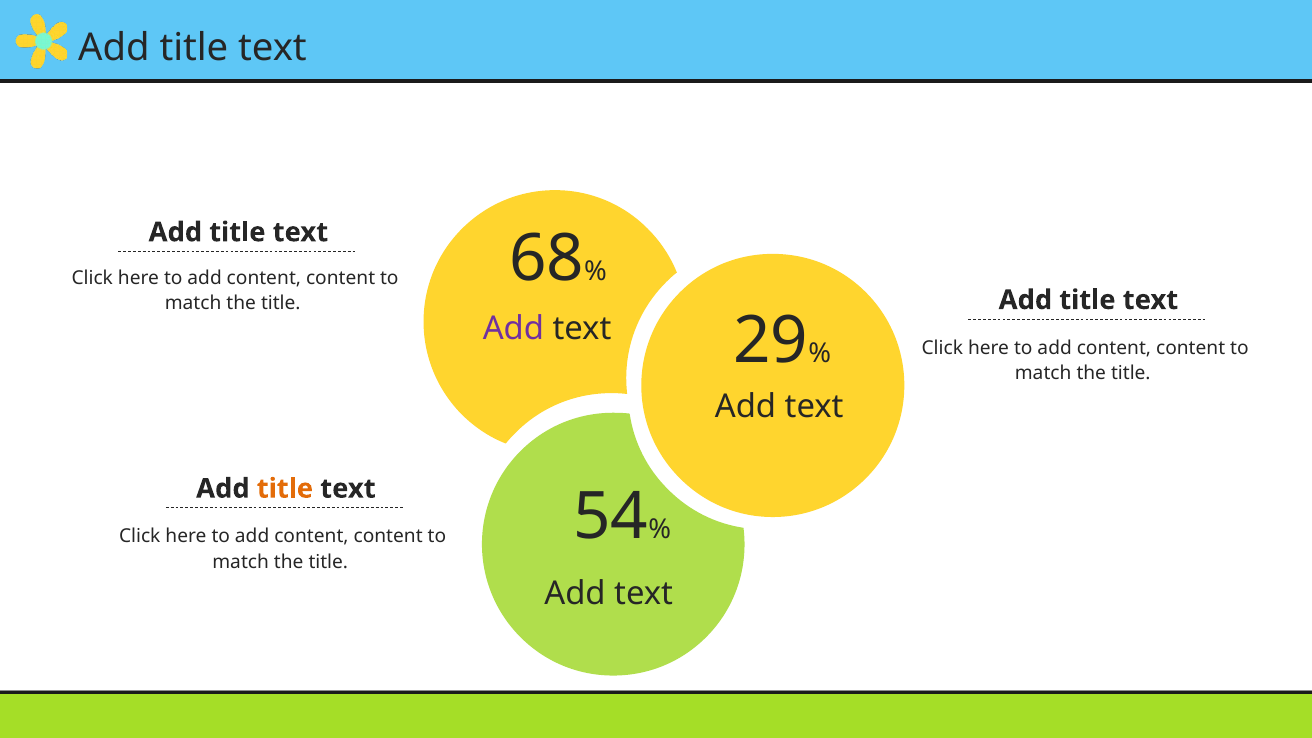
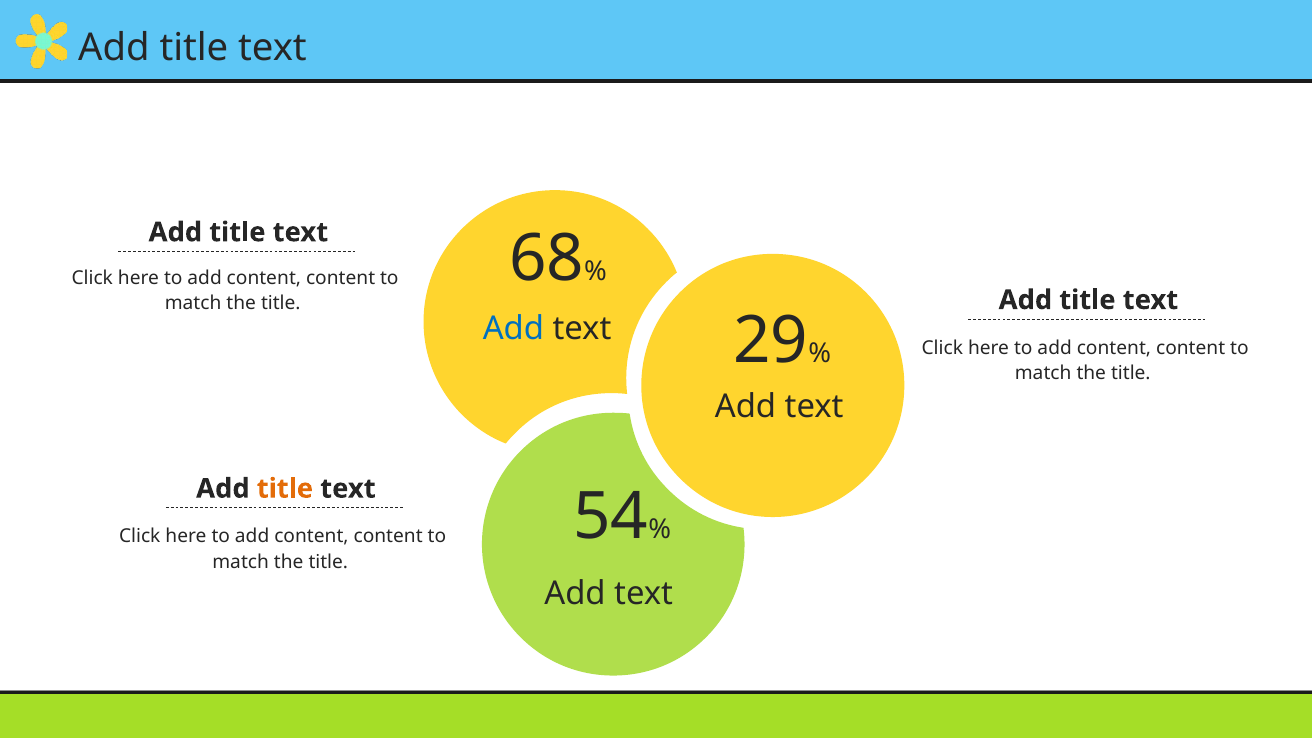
Add at (513, 329) colour: purple -> blue
